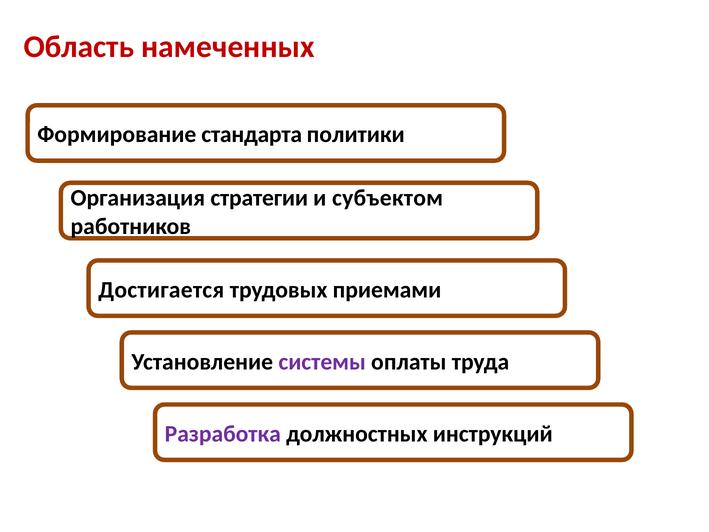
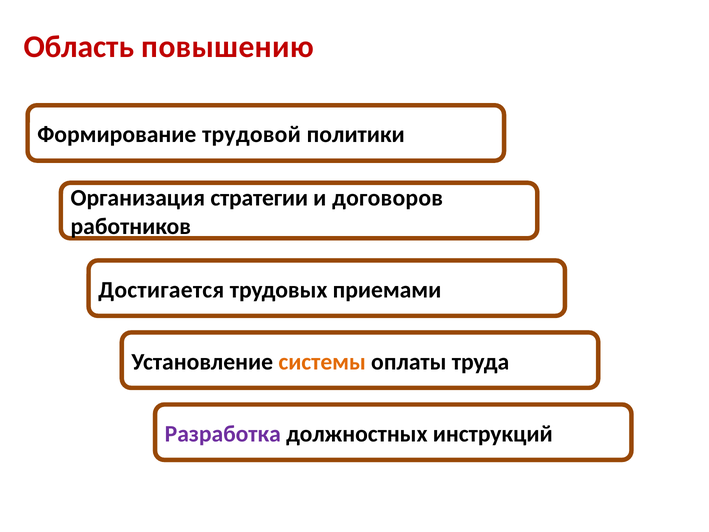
намеченных: намеченных -> повышению
стандарта: стандарта -> трудовой
субъектом: субъектом -> договоров
системы colour: purple -> orange
